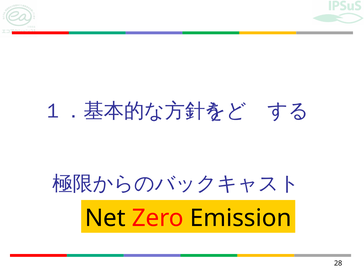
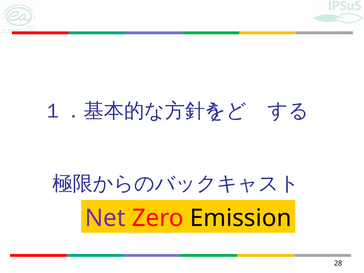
Net colour: black -> purple
